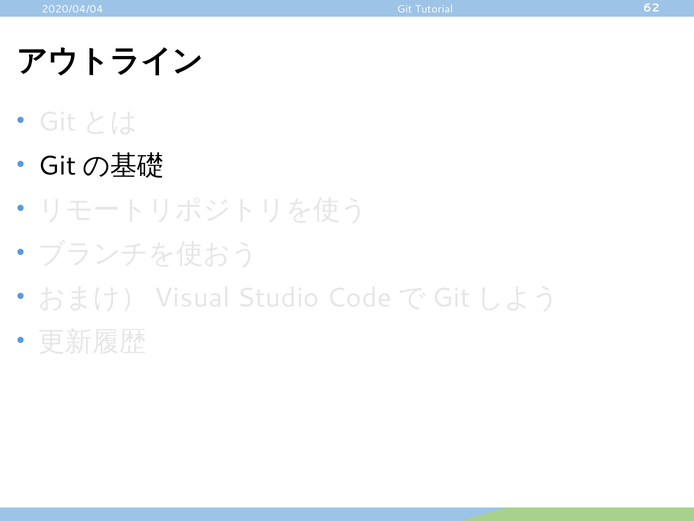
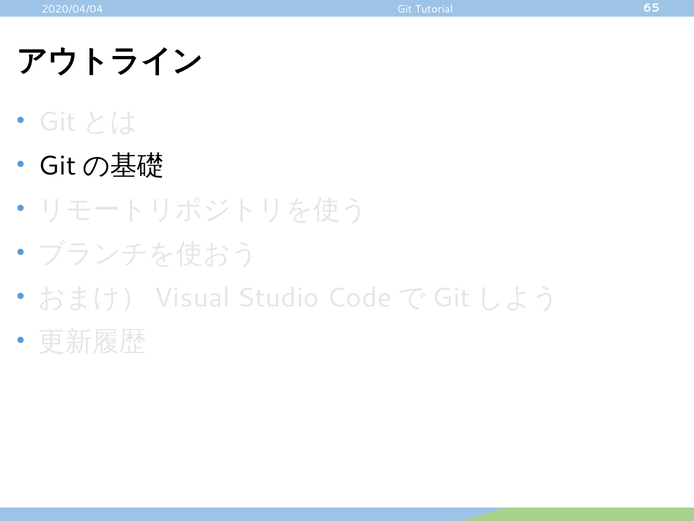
62: 62 -> 65
